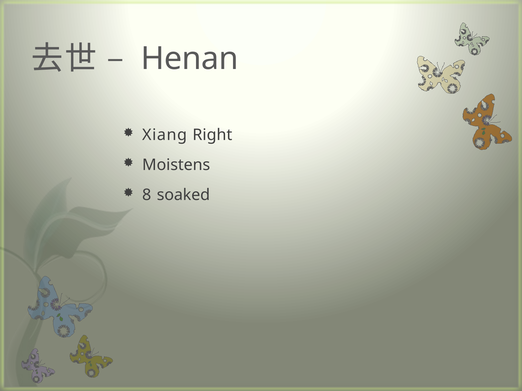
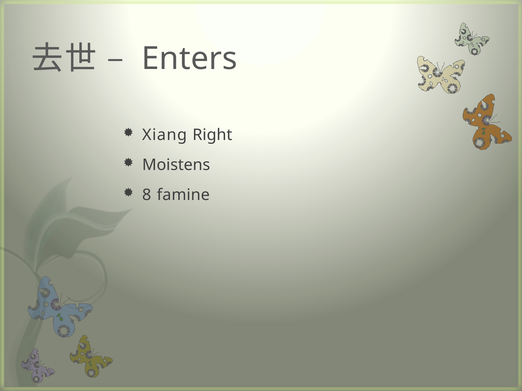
Henan: Henan -> Enters
soaked: soaked -> famine
